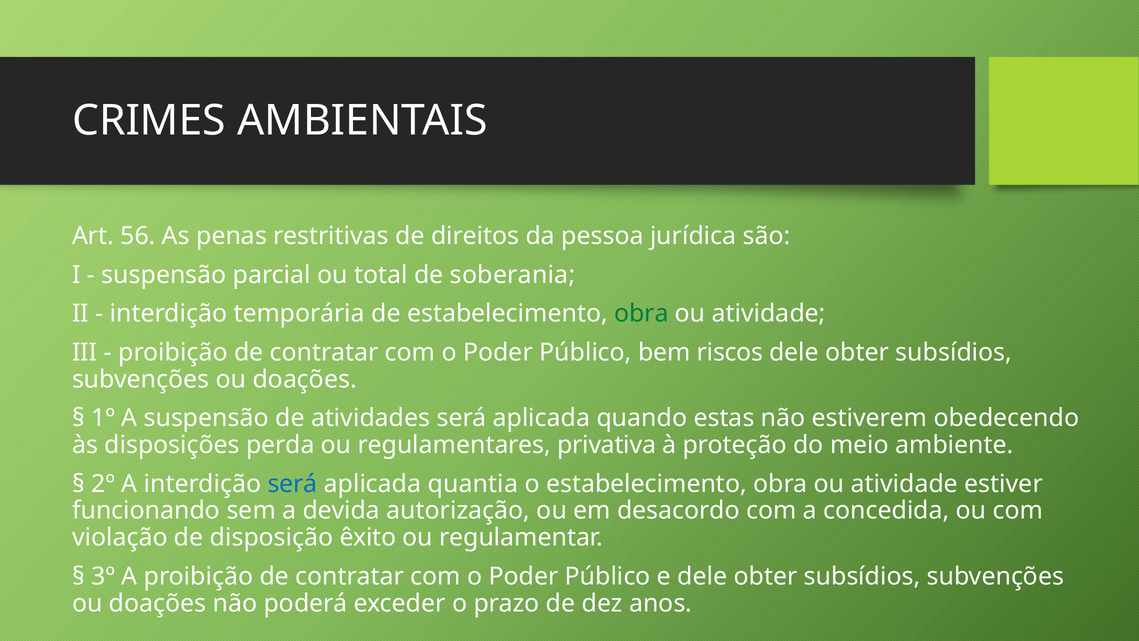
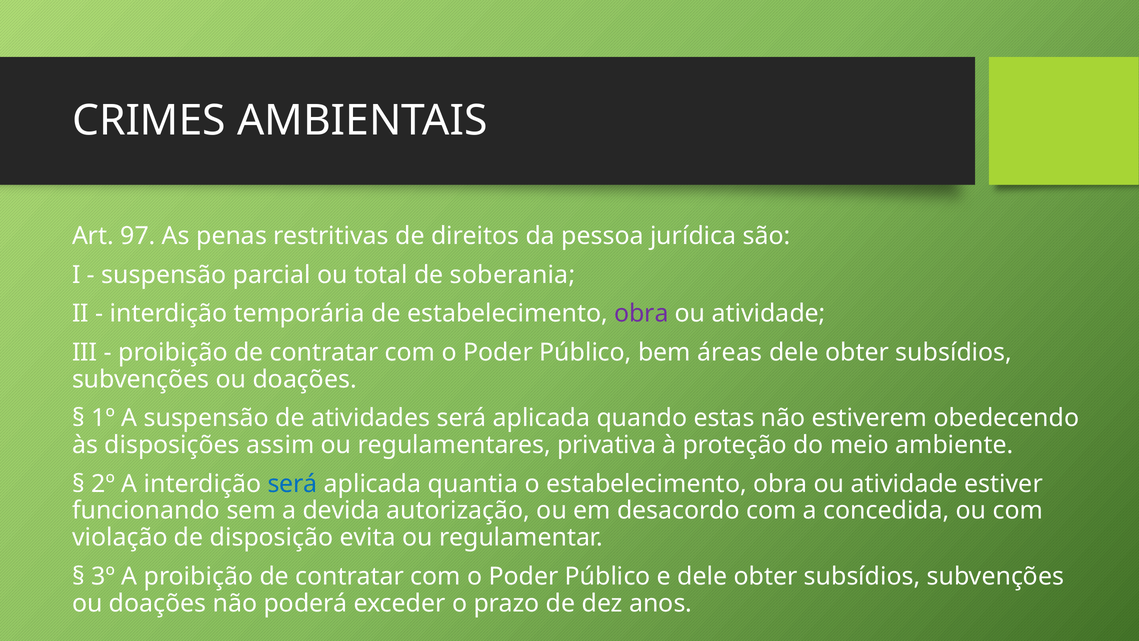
56: 56 -> 97
obra at (641, 314) colour: green -> purple
riscos: riscos -> áreas
perda: perda -> assim
êxito: êxito -> evita
